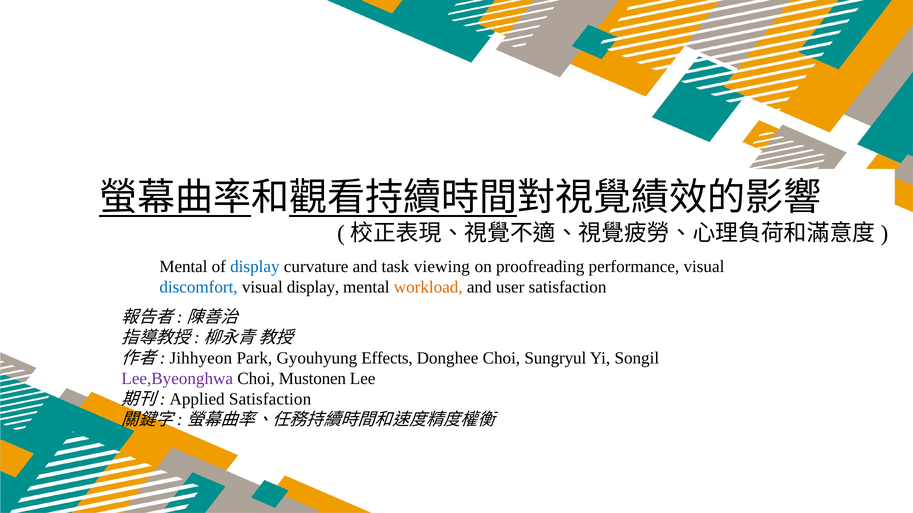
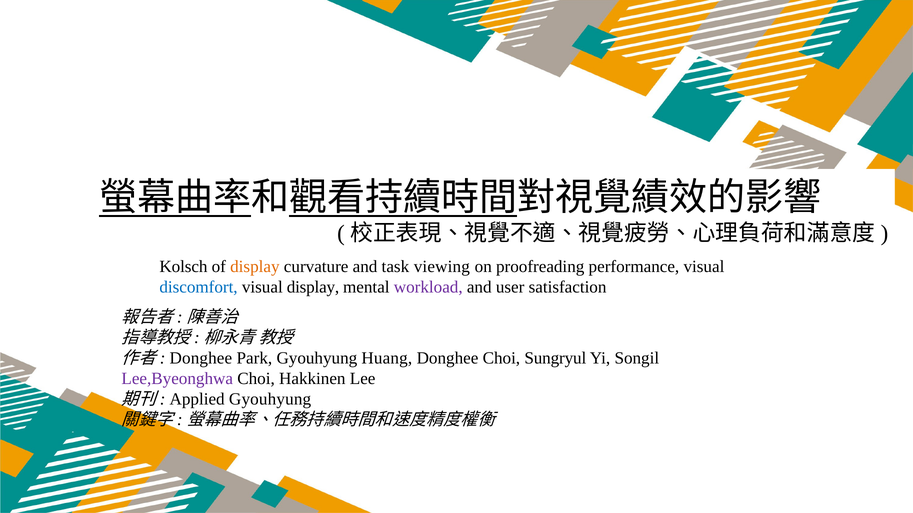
Mental at (183, 267): Mental -> Kolsch
display at (255, 267) colour: blue -> orange
workload colour: orange -> purple
Jihhyeon at (201, 358): Jihhyeon -> Donghee
Effects: Effects -> Huang
Mustonen: Mustonen -> Hakkinen
Applied Satisfaction: Satisfaction -> Gyouhyung
